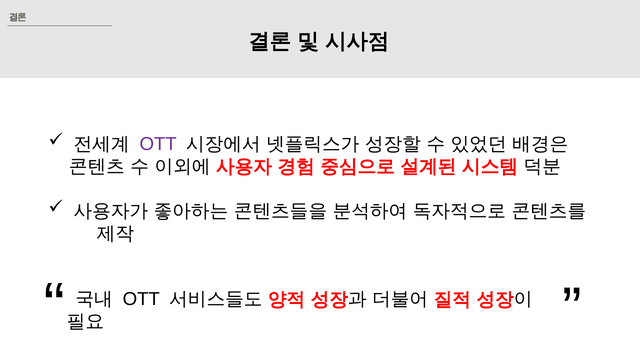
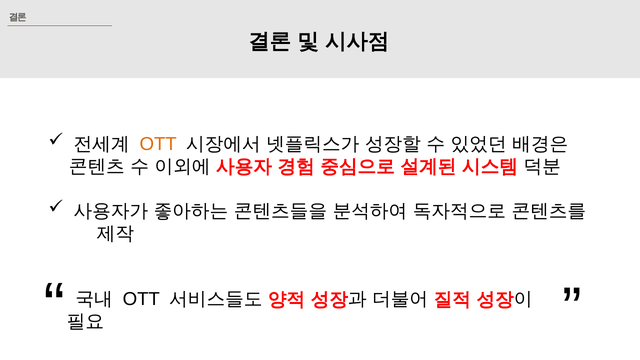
OTT at (158, 144) colour: purple -> orange
